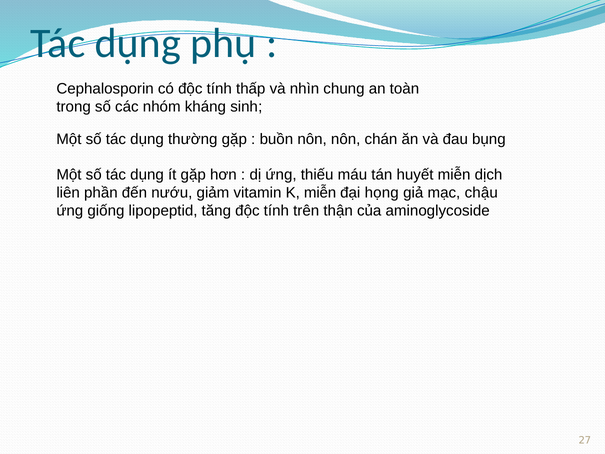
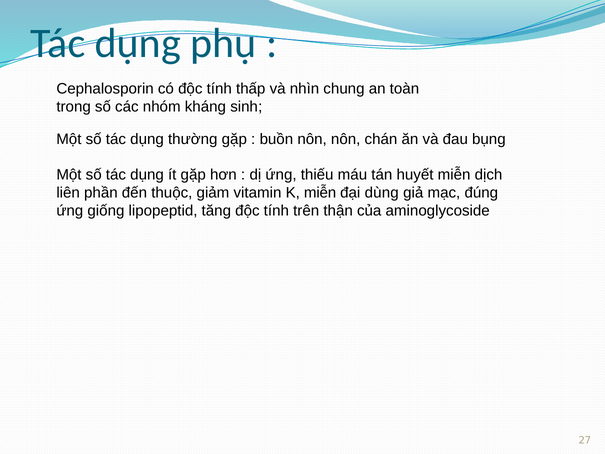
nướu: nướu -> thuộc
họng: họng -> dùng
chậu: chậu -> đúng
